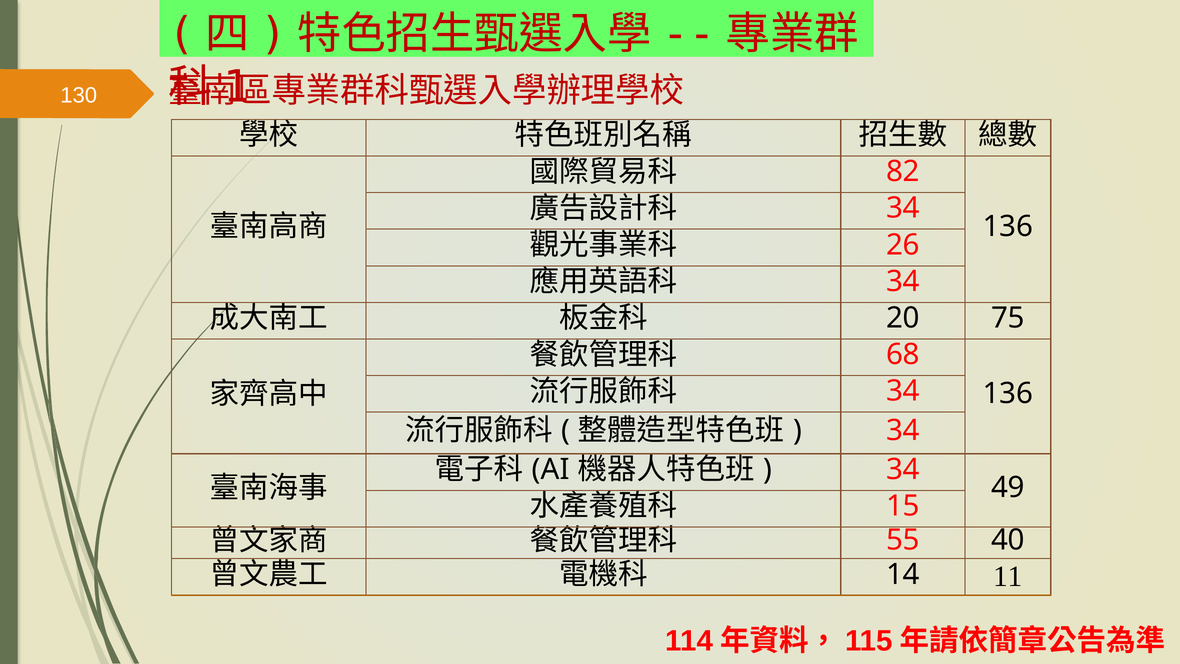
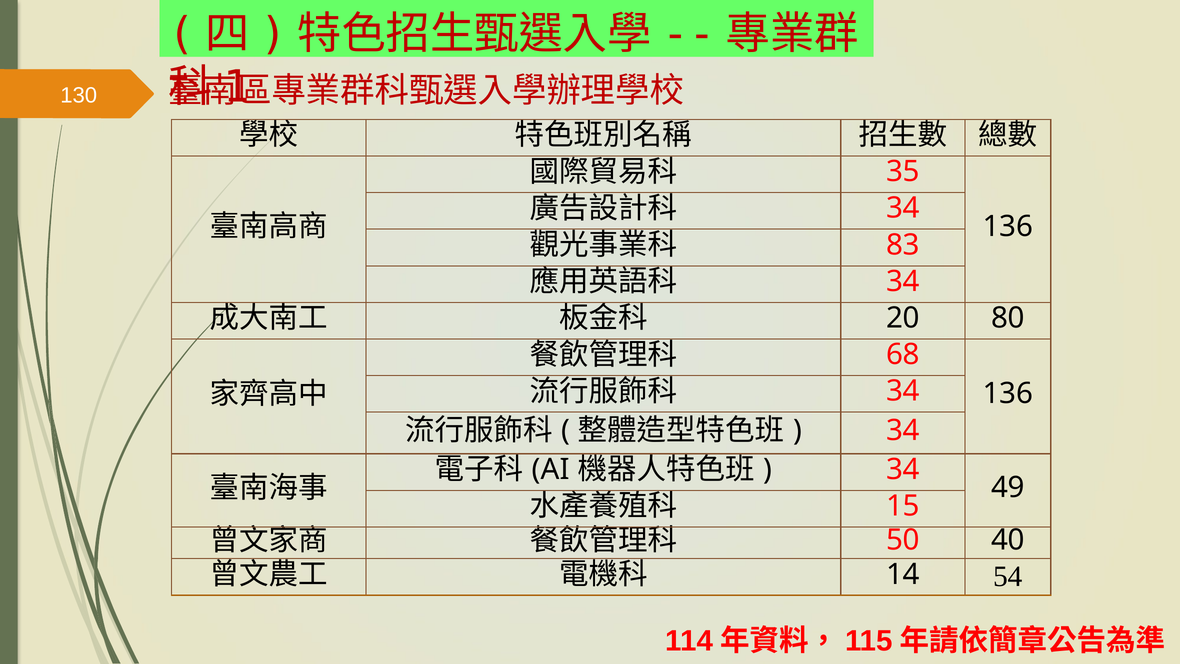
82: 82 -> 35
26: 26 -> 83
75: 75 -> 80
55: 55 -> 50
11: 11 -> 54
